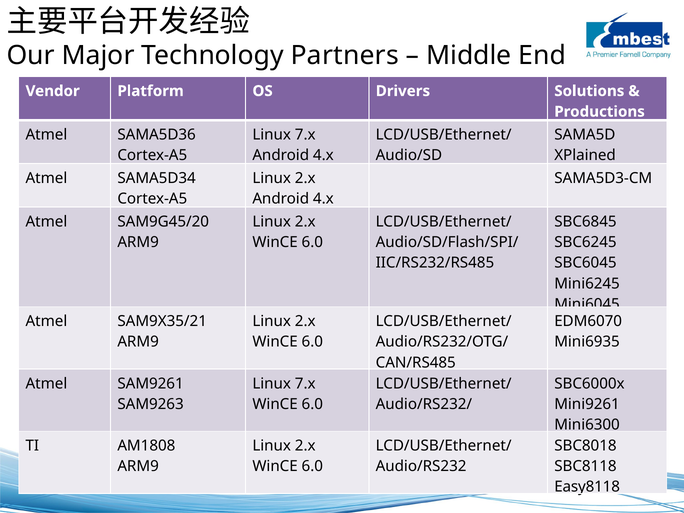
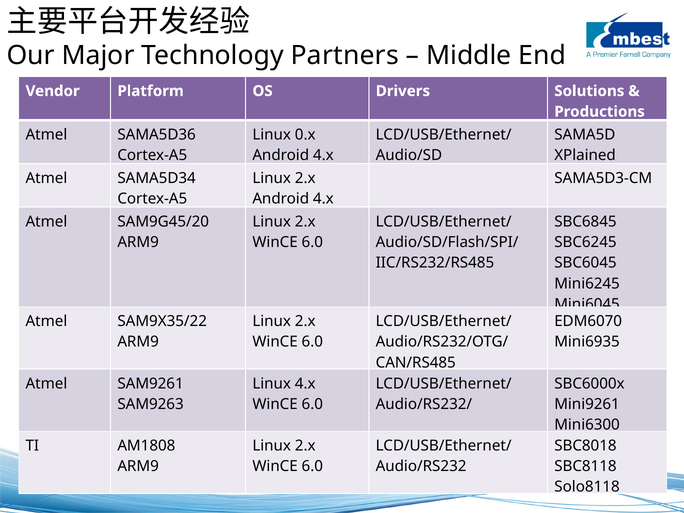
7.x at (305, 135): 7.x -> 0.x
SAM9X35/21: SAM9X35/21 -> SAM9X35/22
7.x at (305, 383): 7.x -> 4.x
Easy8118: Easy8118 -> Solo8118
